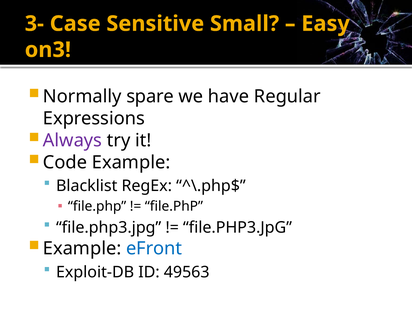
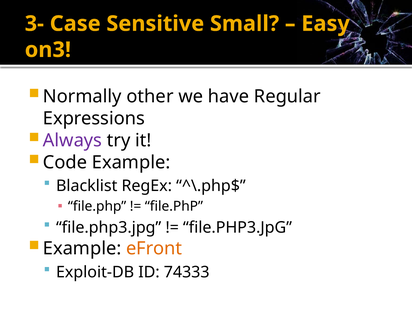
spare: spare -> other
eFront colour: blue -> orange
49563: 49563 -> 74333
